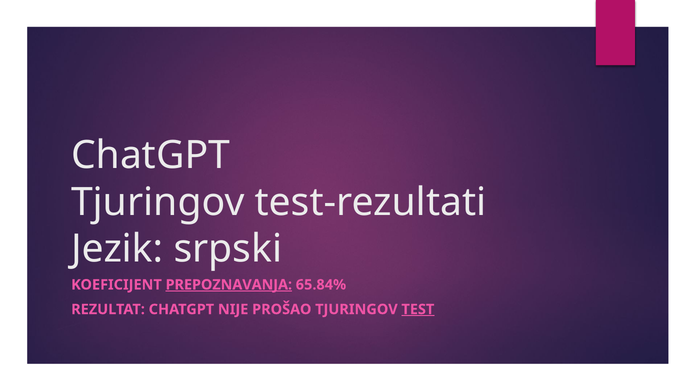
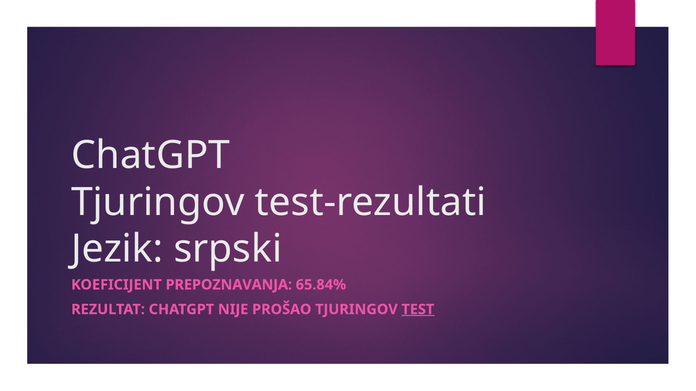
PREPOZNAVANJA underline: present -> none
